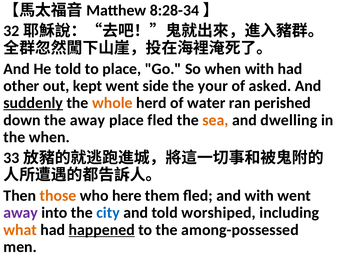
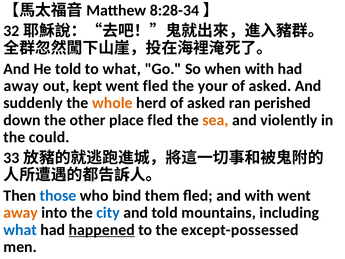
to place: place -> what
other at (21, 86): other -> away
went side: side -> fled
suddenly underline: present -> none
herd of water: water -> asked
the away: away -> other
dwelling: dwelling -> violently
the when: when -> could
those colour: orange -> blue
here: here -> bind
away at (21, 213) colour: purple -> orange
worshiped: worshiped -> mountains
what at (20, 230) colour: orange -> blue
among-possessed: among-possessed -> except-possessed
